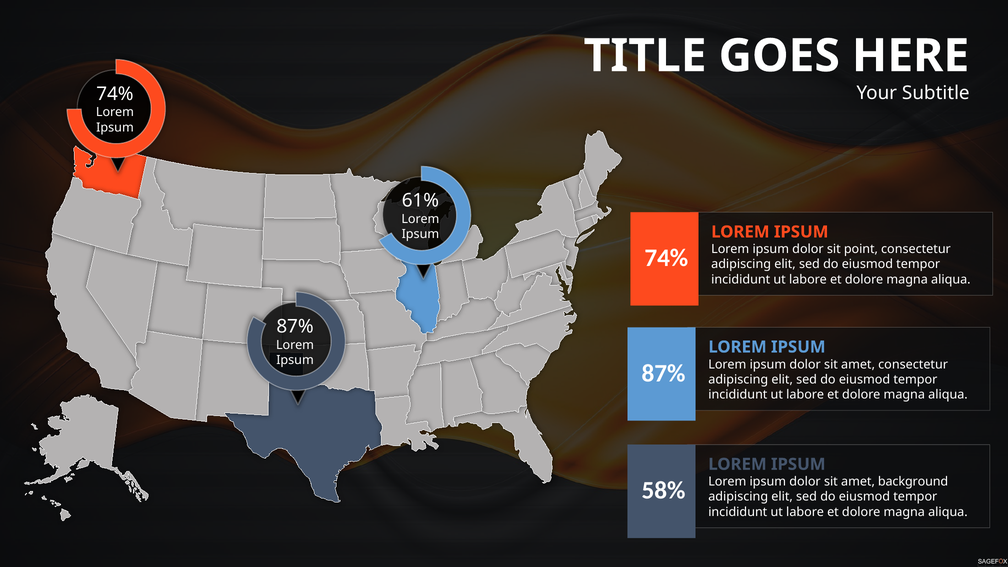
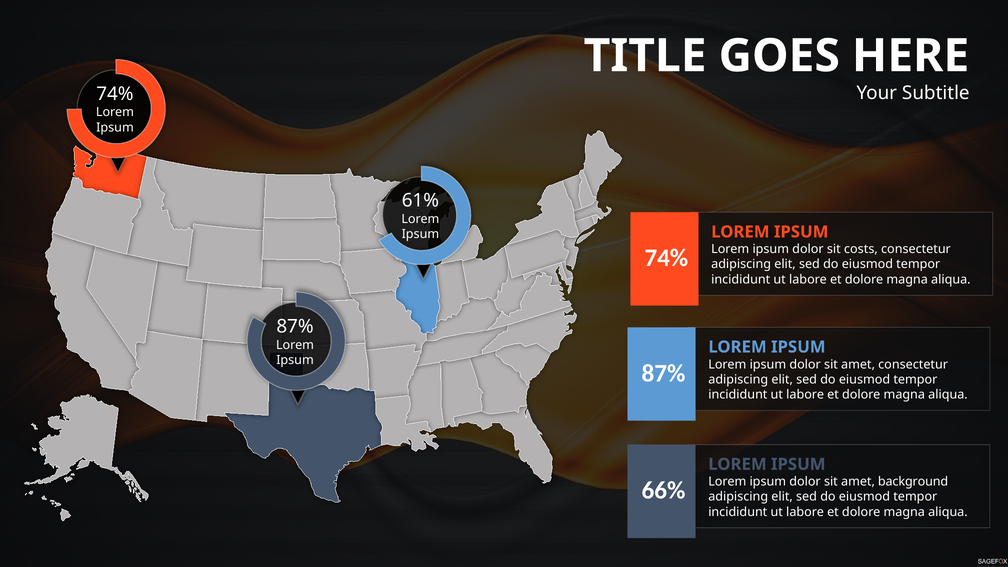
point: point -> costs
58%: 58% -> 66%
